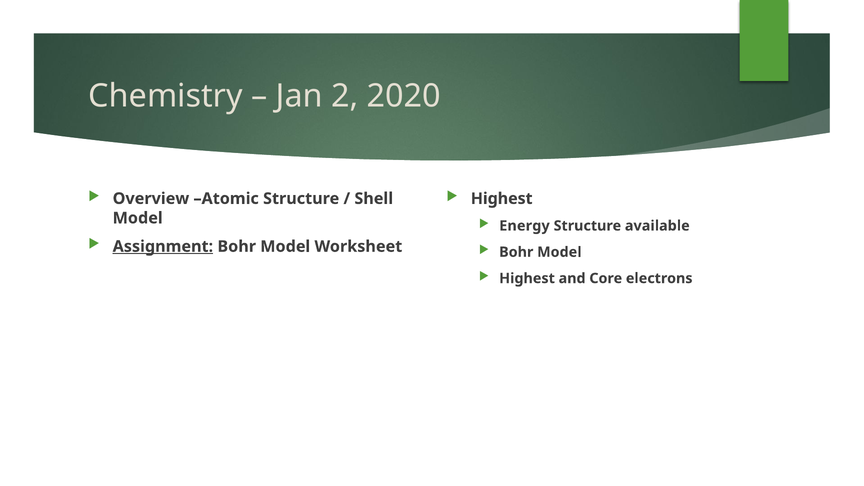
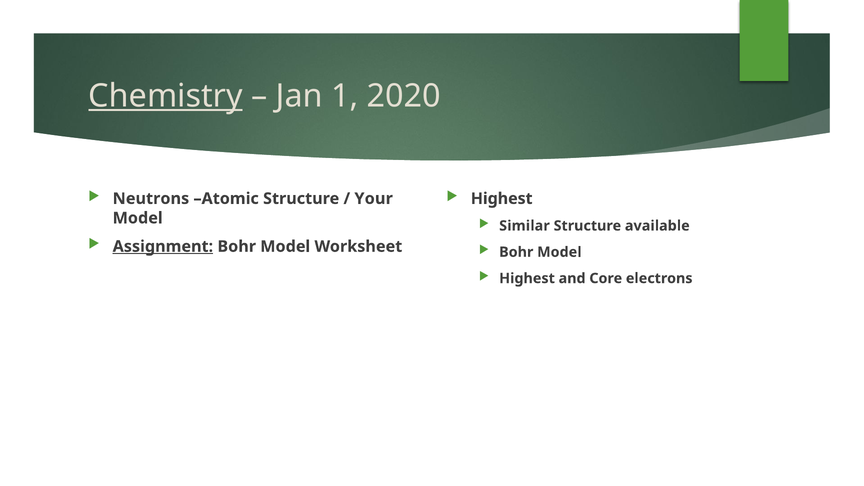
Chemistry underline: none -> present
2: 2 -> 1
Overview: Overview -> Neutrons
Shell: Shell -> Your
Energy: Energy -> Similar
